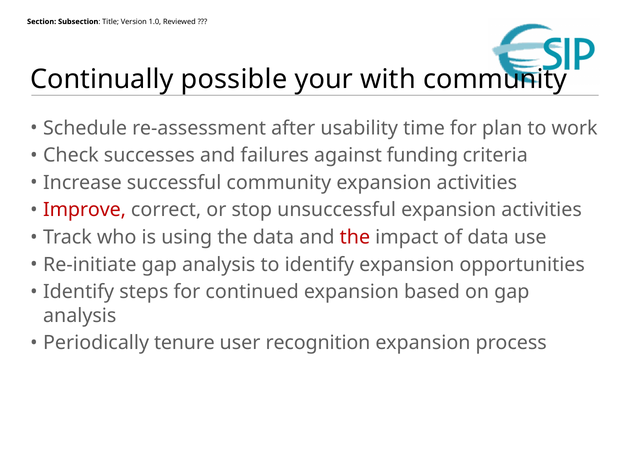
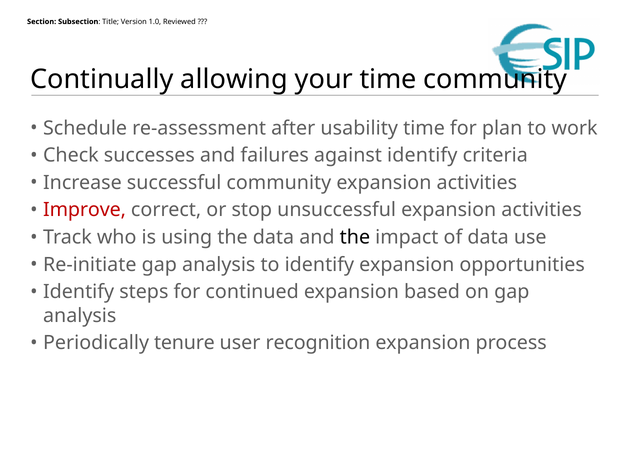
possible: possible -> allowing
your with: with -> time
against funding: funding -> identify
the at (355, 238) colour: red -> black
